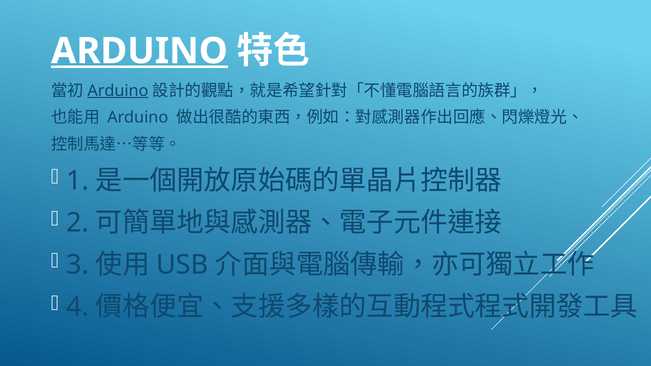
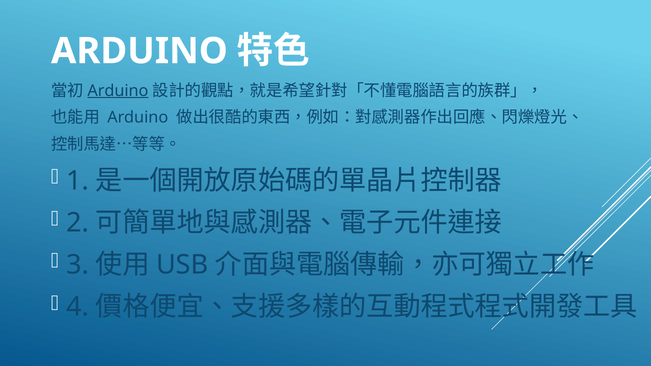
ARDUINO at (139, 51) underline: present -> none
